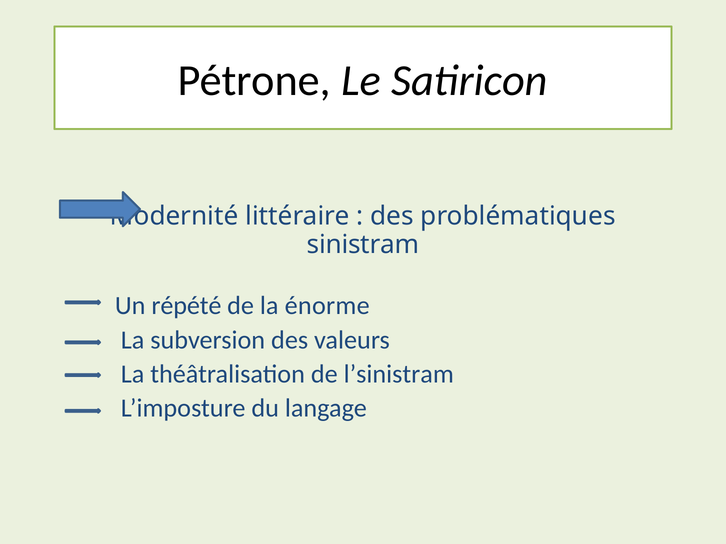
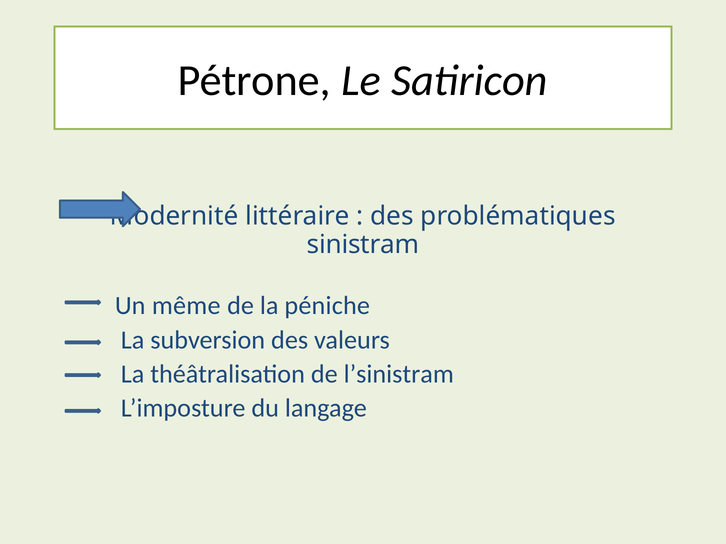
répété: répété -> même
énorme: énorme -> péniche
